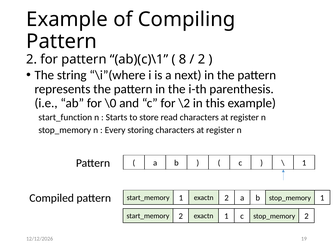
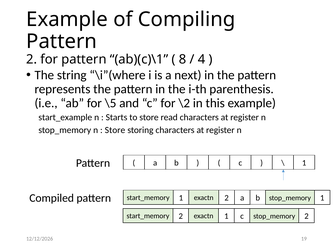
2 at (201, 59): 2 -> 4
\0: \0 -> \5
start_function: start_function -> start_example
Every at (115, 130): Every -> Store
